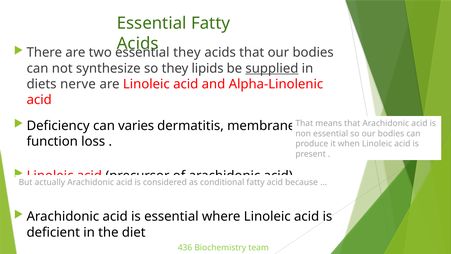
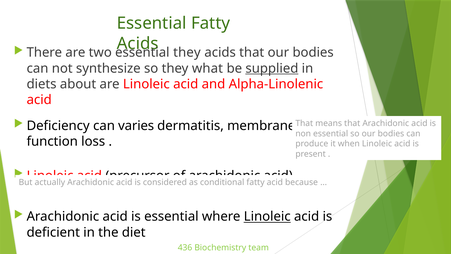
lipids: lipids -> what
nerve: nerve -> about
Linoleic at (267, 216) underline: none -> present
